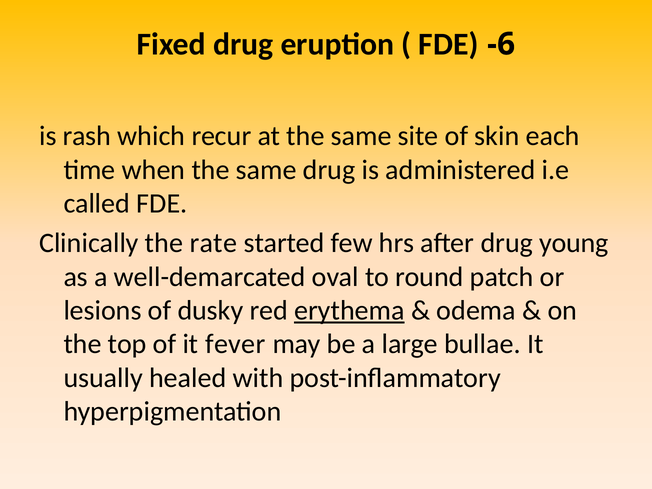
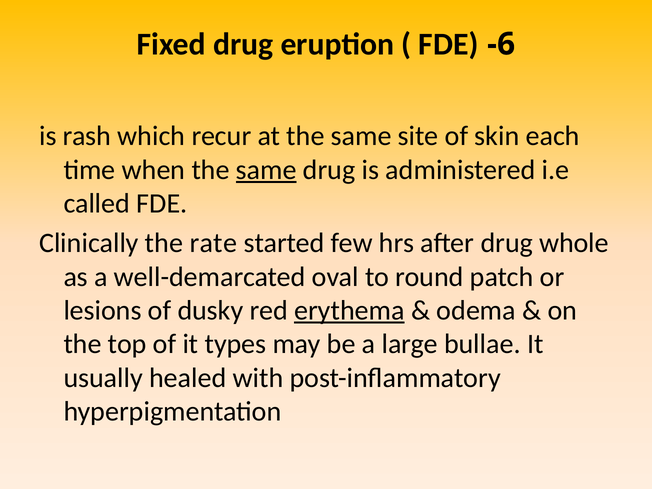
same at (266, 170) underline: none -> present
young: young -> whole
fever: fever -> types
